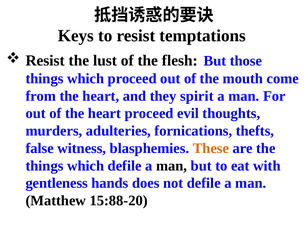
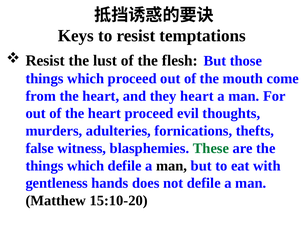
they spirit: spirit -> heart
These colour: orange -> green
15:88-20: 15:88-20 -> 15:10-20
